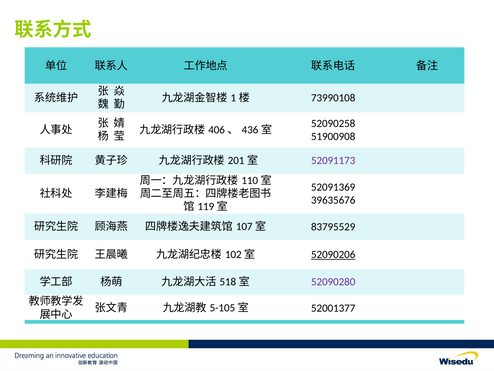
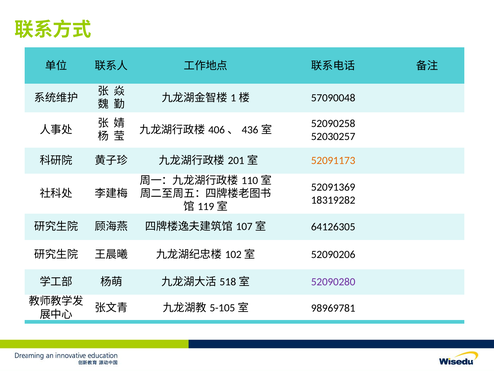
73990108: 73990108 -> 57090048
51900908: 51900908 -> 52030257
52091173 colour: purple -> orange
39635676: 39635676 -> 18319282
83795529: 83795529 -> 64126305
52090206 underline: present -> none
52001377: 52001377 -> 98969781
